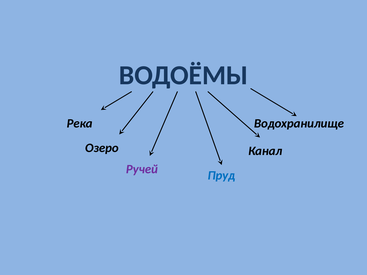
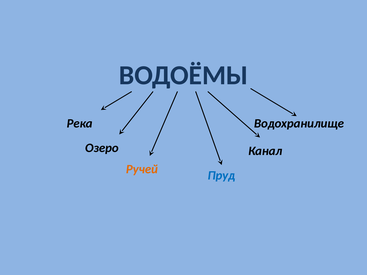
Ручей colour: purple -> orange
